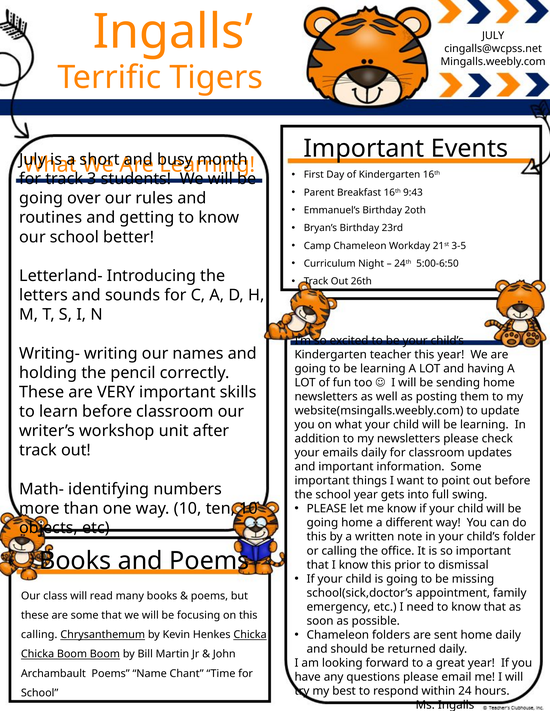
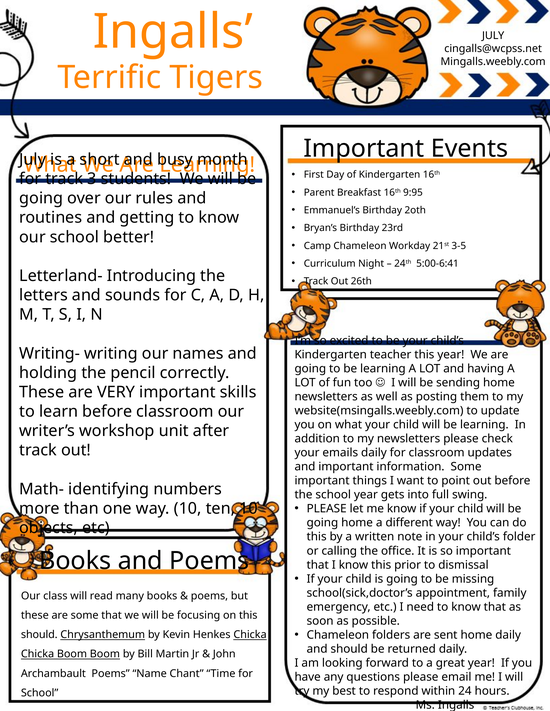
9:43: 9:43 -> 9:95
5:00-6:50: 5:00-6:50 -> 5:00-6:41
calling at (39, 635): calling -> should
